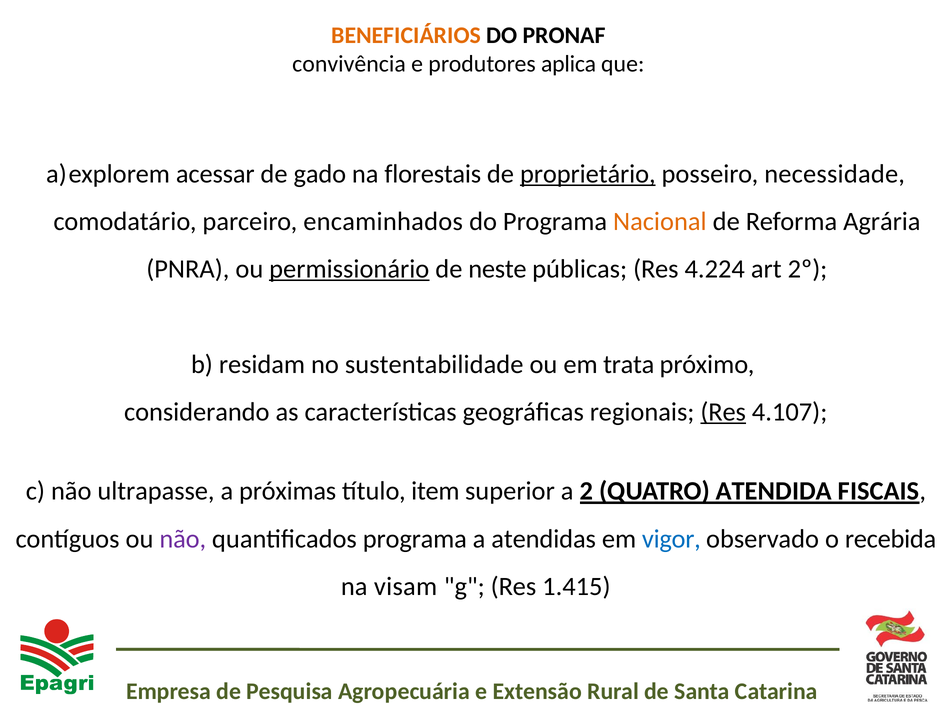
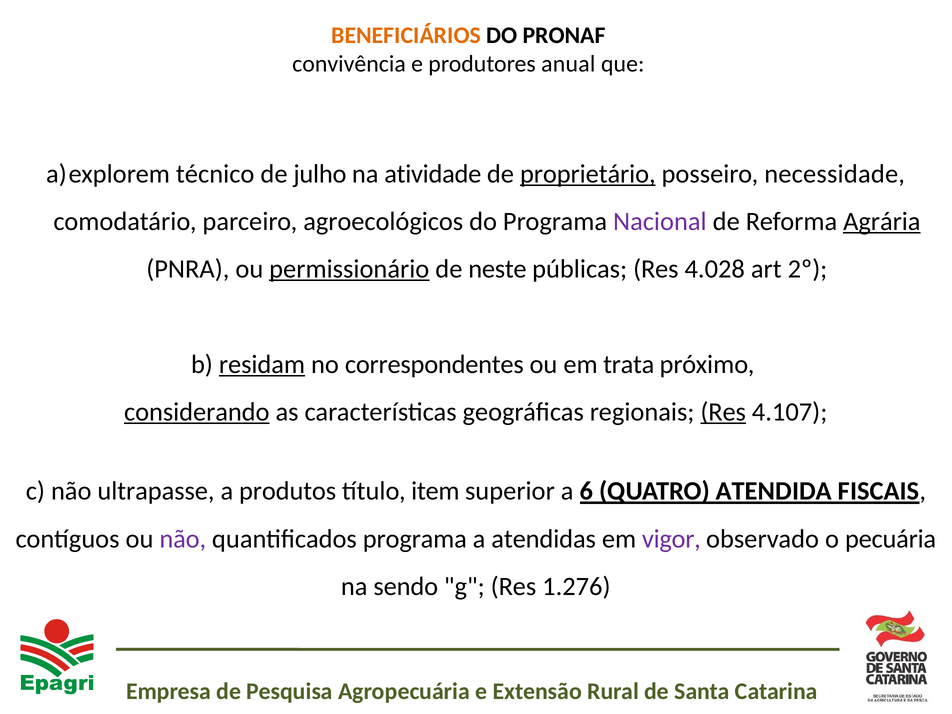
aplica: aplica -> anual
acessar: acessar -> técnico
gado: gado -> julho
florestais: florestais -> atividade
encaminhados: encaminhados -> agroecológicos
Nacional colour: orange -> purple
Agrária underline: none -> present
4.224: 4.224 -> 4.028
residam underline: none -> present
sustentabilidade: sustentabilidade -> correspondentes
considerando underline: none -> present
próximas: próximas -> produtos
2: 2 -> 6
vigor colour: blue -> purple
recebida: recebida -> pecuária
visam: visam -> sendo
1.415: 1.415 -> 1.276
